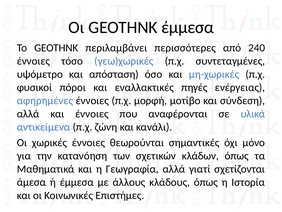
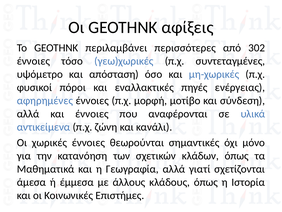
GEOTHNK έμμεσα: έμμεσα -> αφίξεις
240: 240 -> 302
